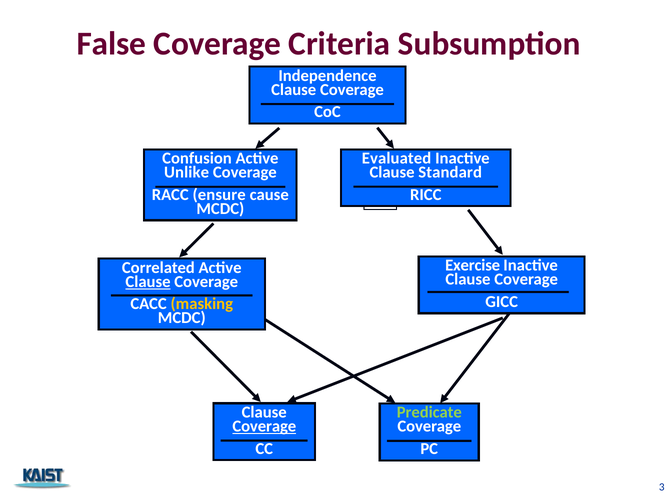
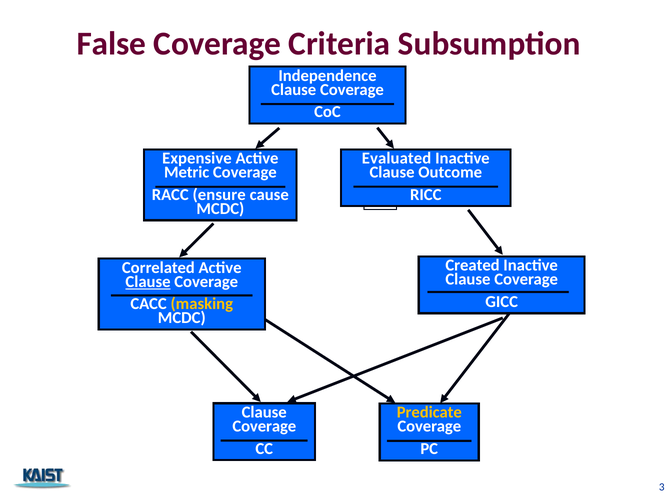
Confusion: Confusion -> Expensive
Standard: Standard -> Outcome
Unlike: Unlike -> Metric
Exercise: Exercise -> Created
Predicate colour: light green -> yellow
Coverage at (264, 426) underline: present -> none
